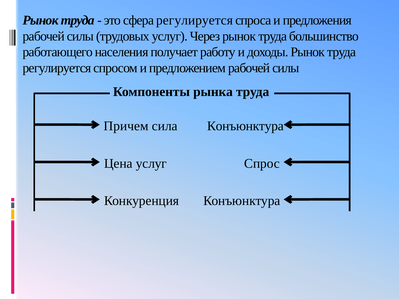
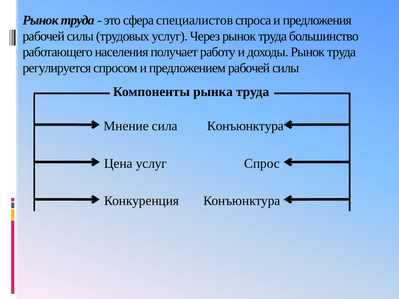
сфера регулируется: регулируется -> специалистов
Причем: Причем -> Мнение
